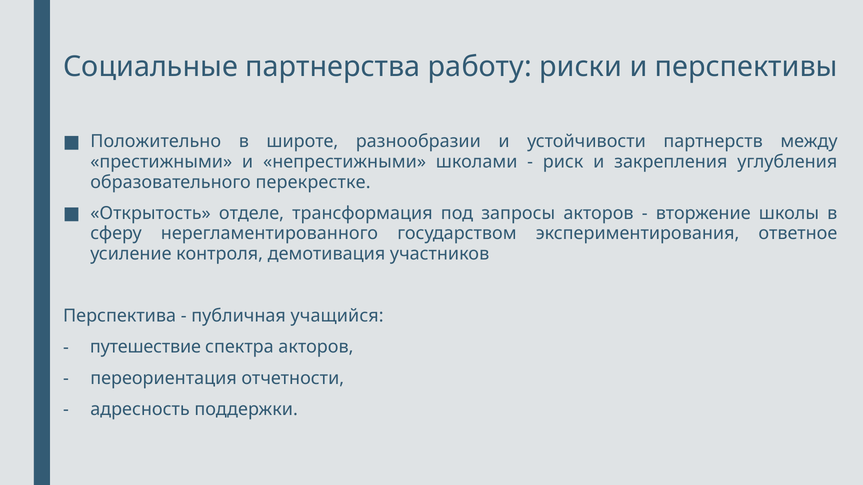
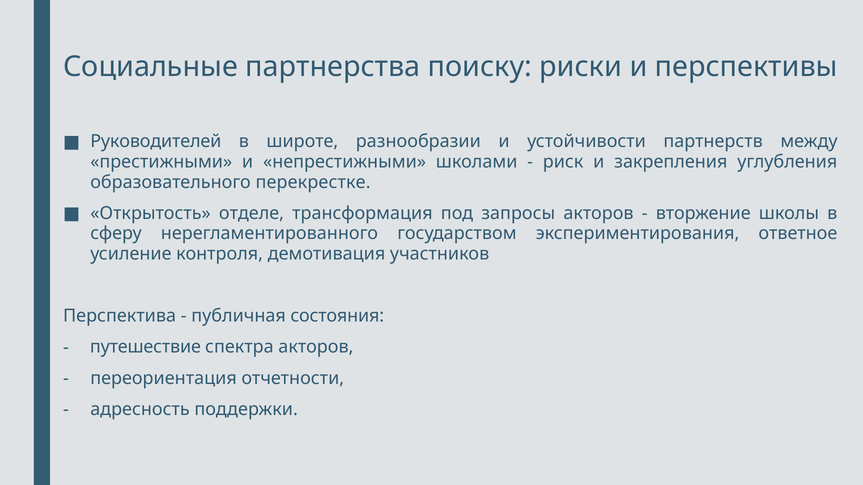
работу: работу -> поиску
Положительно: Положительно -> Руководителей
учащийся: учащийся -> состояния
